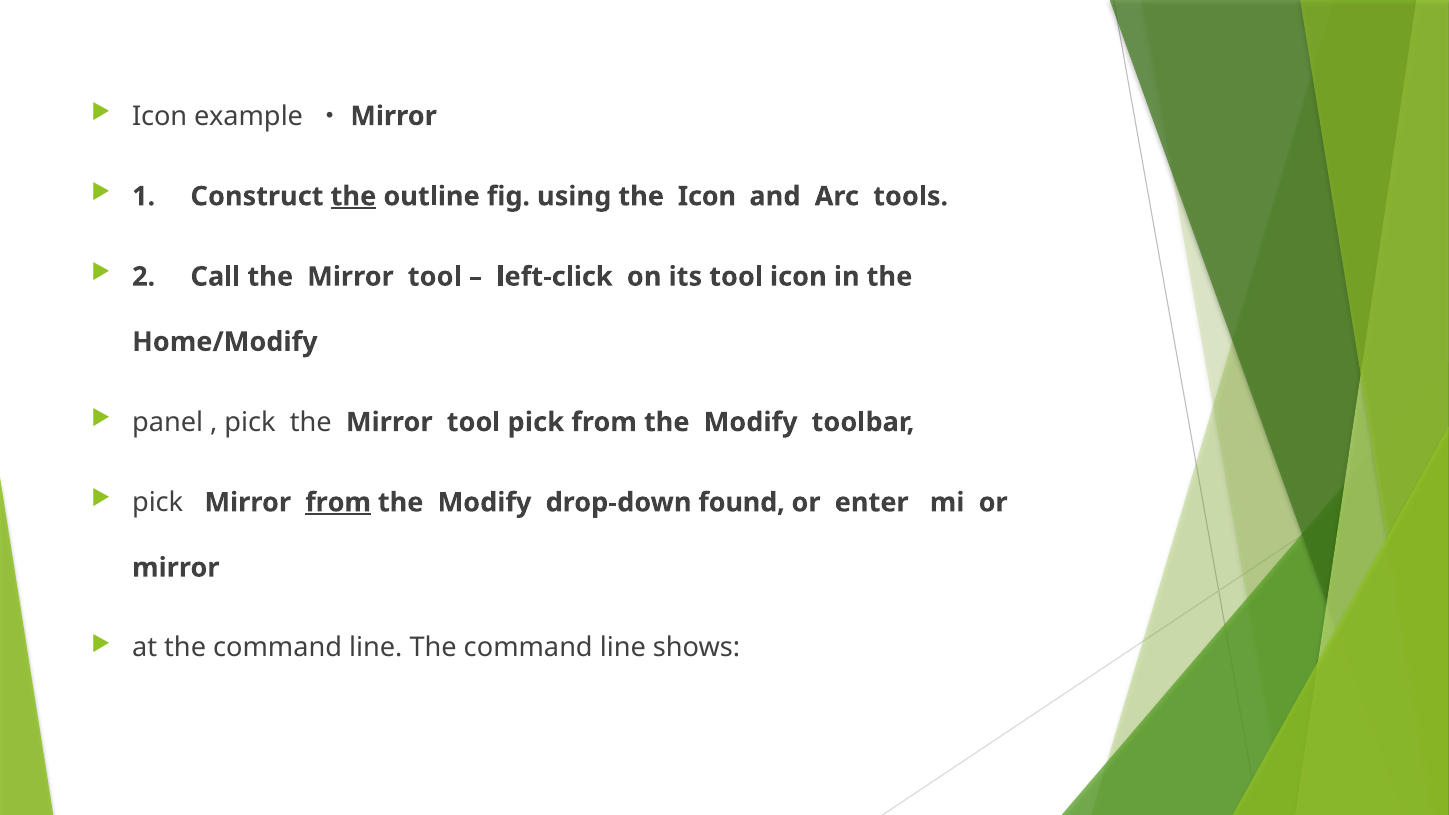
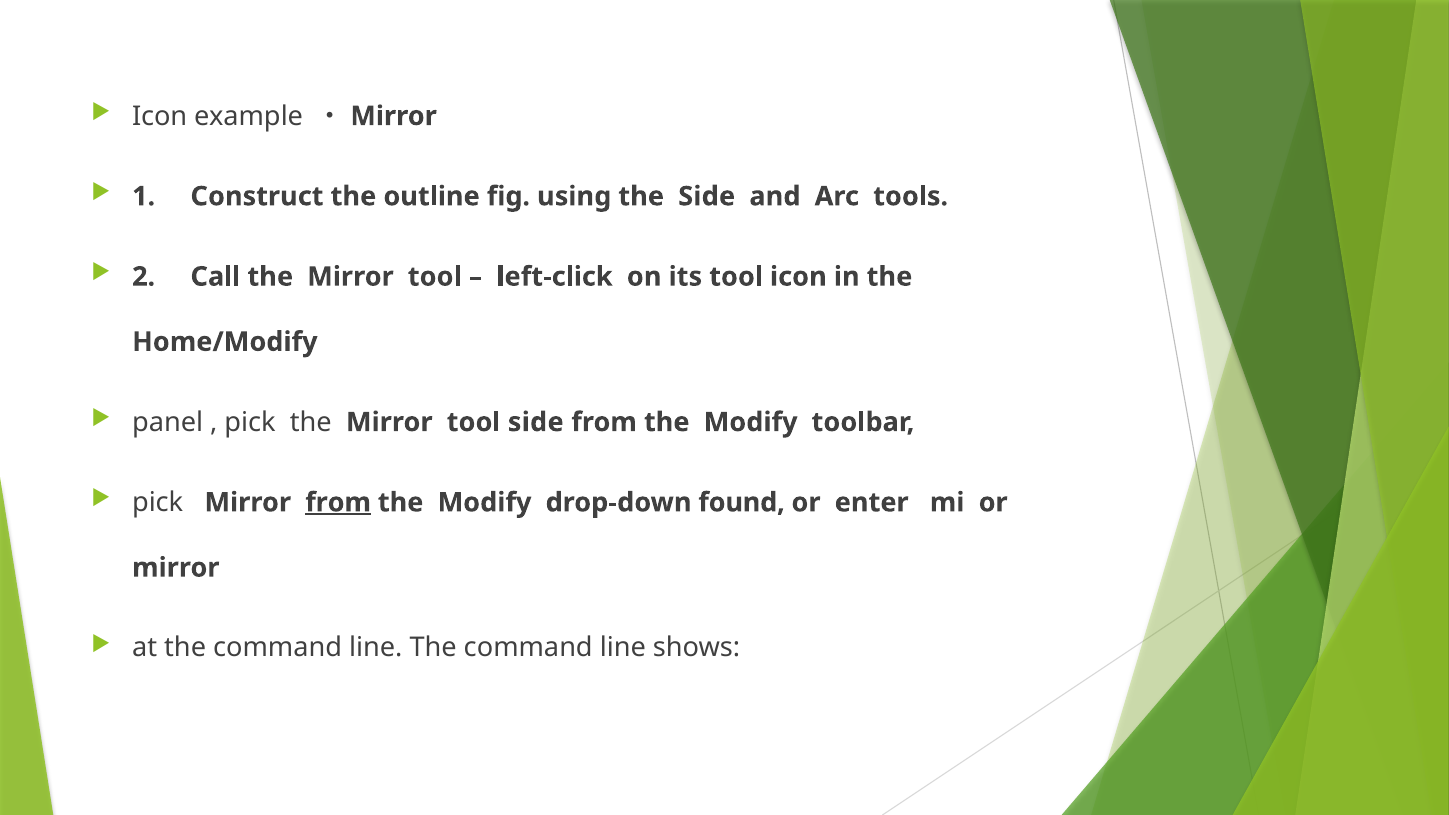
the at (353, 196) underline: present -> none
the Icon: Icon -> Side
tool pick: pick -> side
